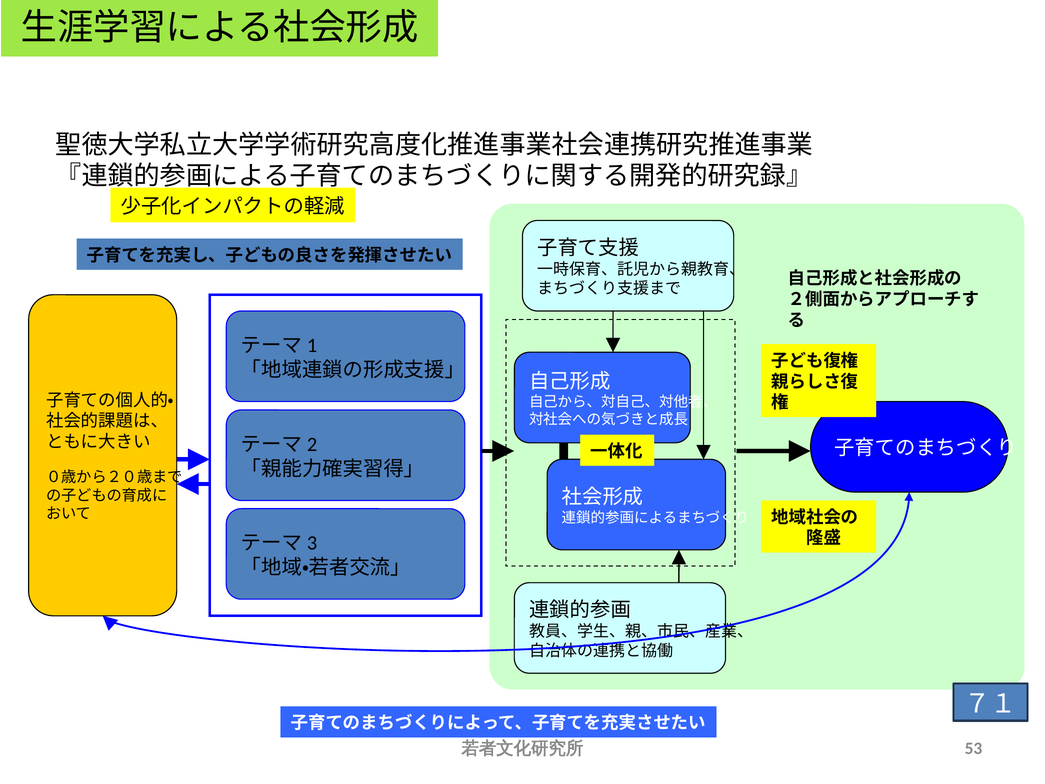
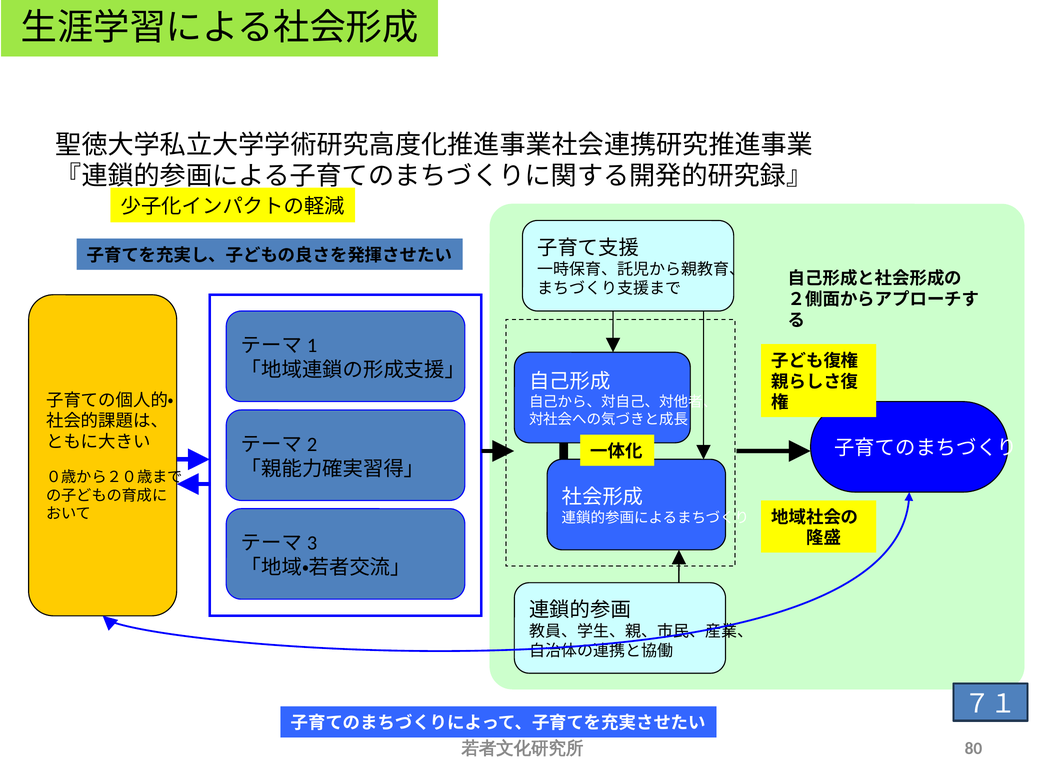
53: 53 -> 80
